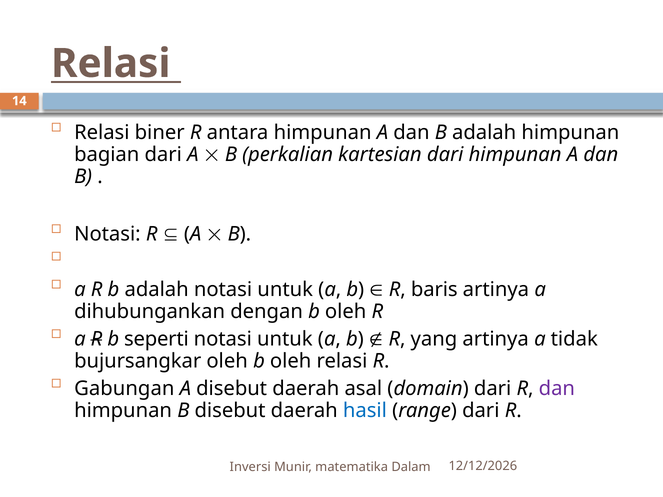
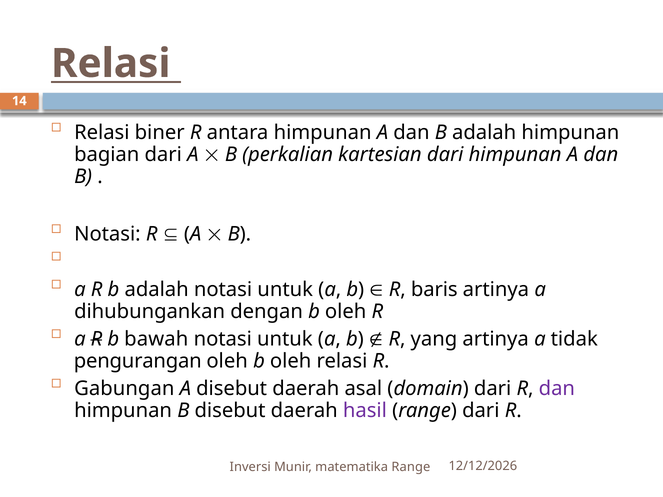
seperti: seperti -> bawah
bujursangkar: bujursangkar -> pengurangan
hasil colour: blue -> purple
matematika Dalam: Dalam -> Range
